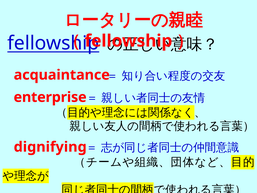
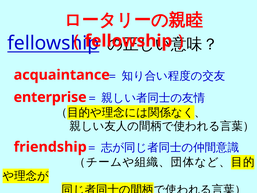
dignifying: dignifying -> friendship
